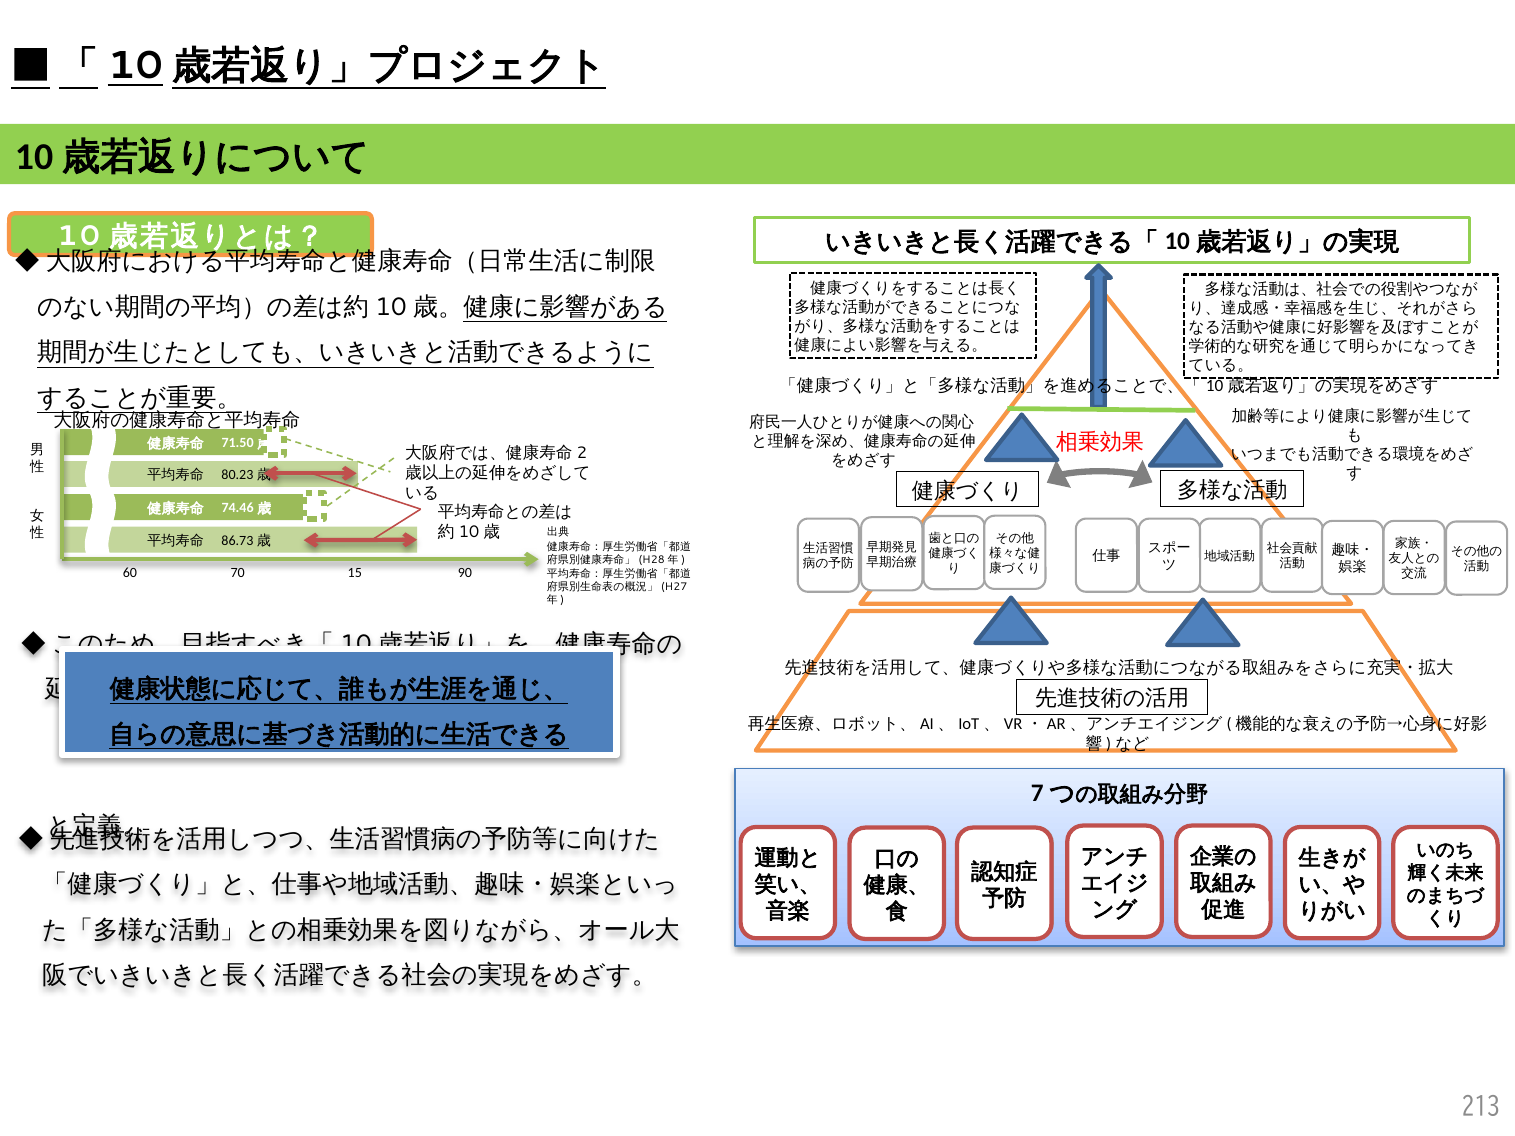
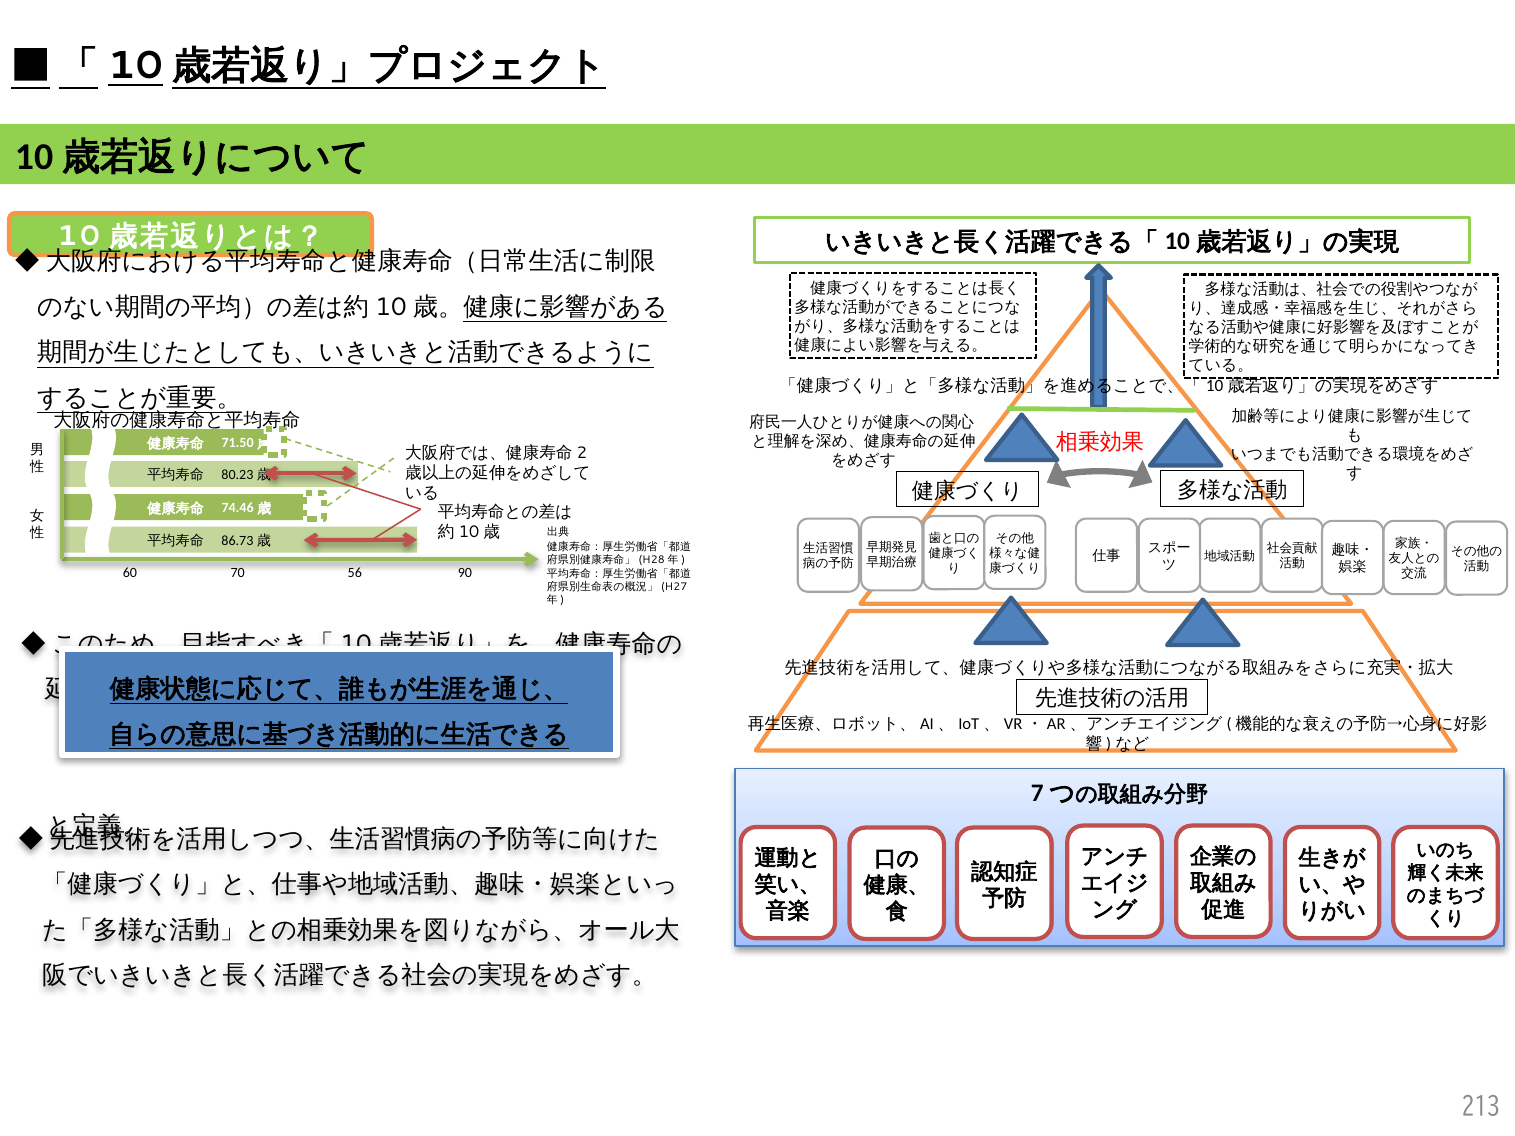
15: 15 -> 56
